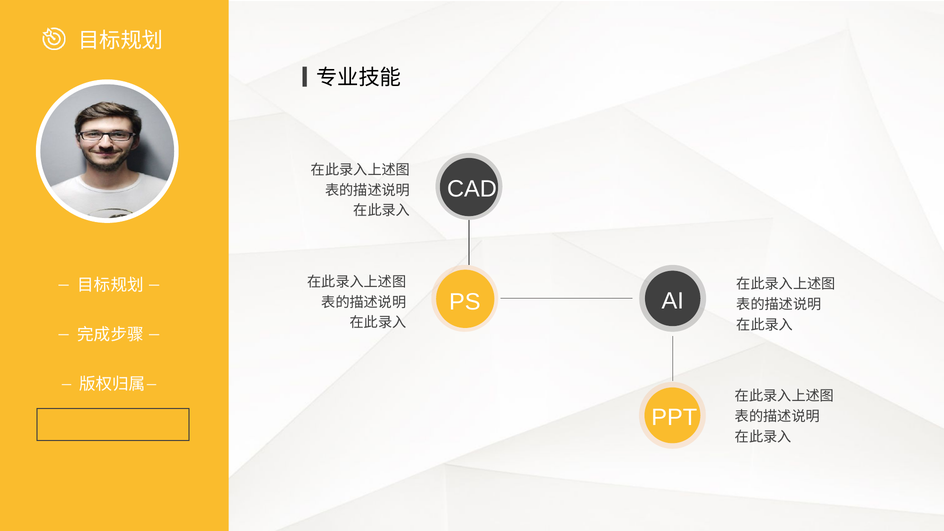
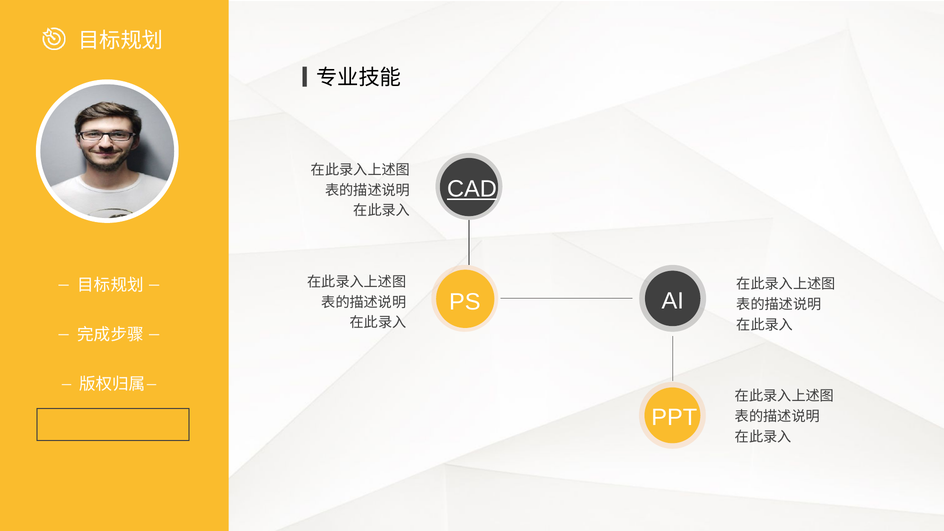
CAD underline: none -> present
